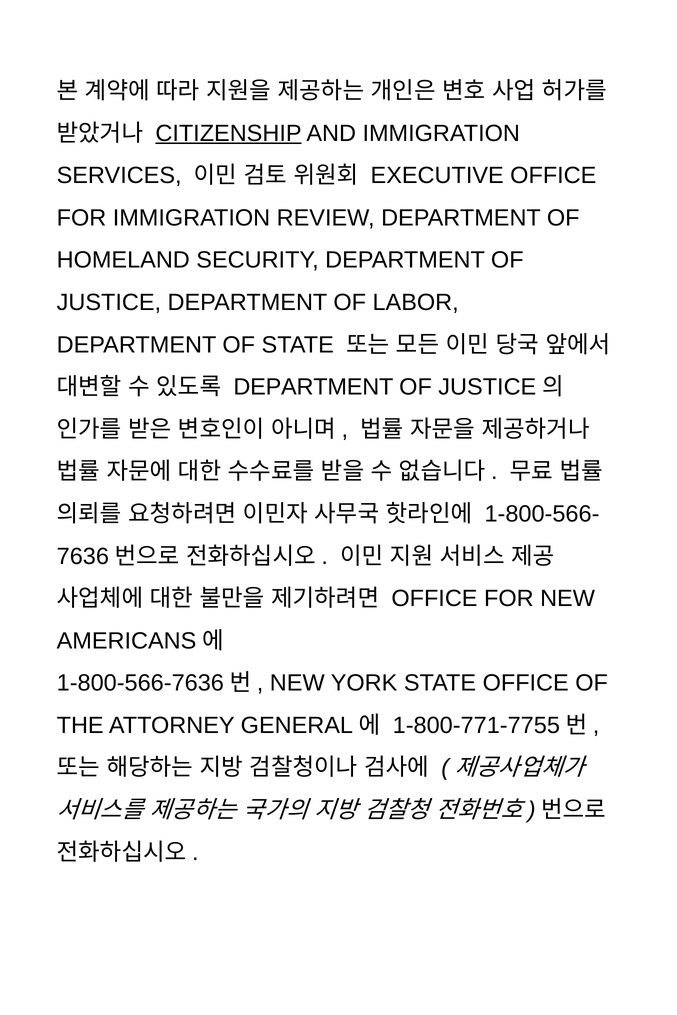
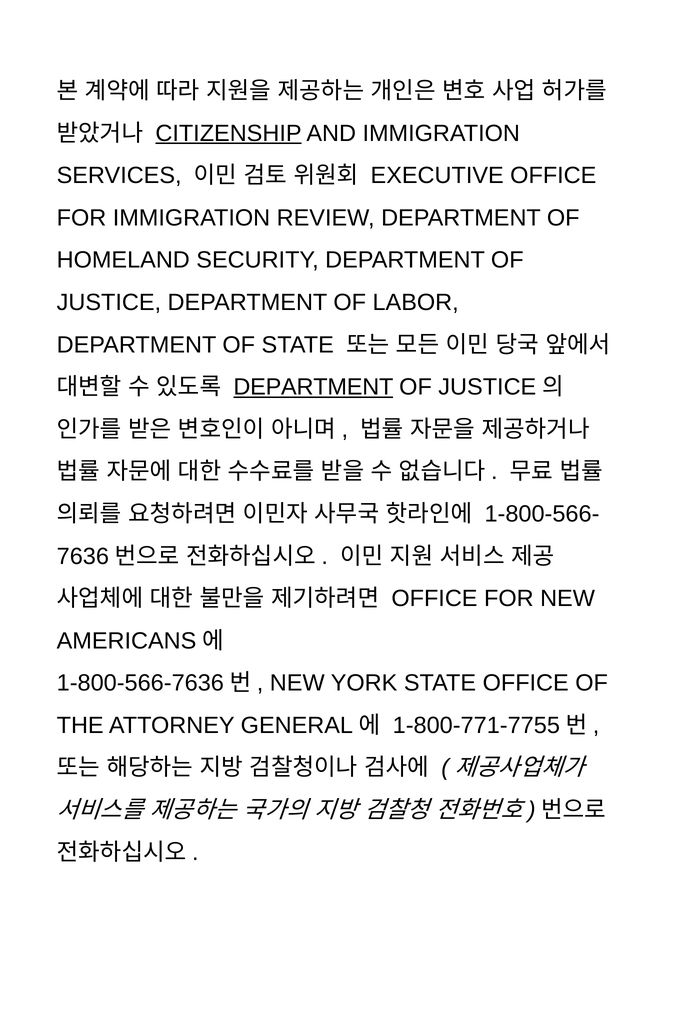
DEPARTMENT at (313, 387) underline: none -> present
